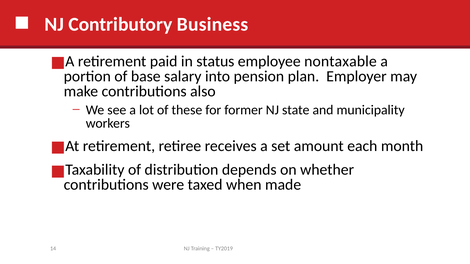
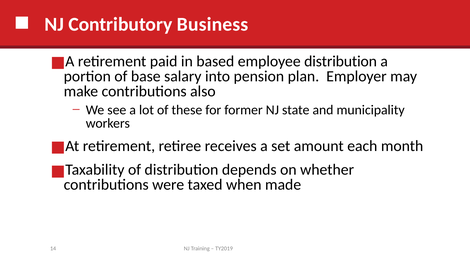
status: status -> based
employee nontaxable: nontaxable -> distribution
